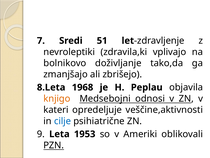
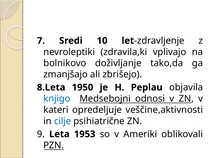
51: 51 -> 10
1968: 1968 -> 1950
knjigo colour: orange -> blue
